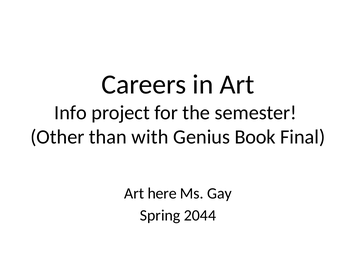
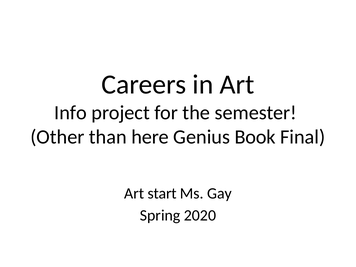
with: with -> here
here: here -> start
2044: 2044 -> 2020
